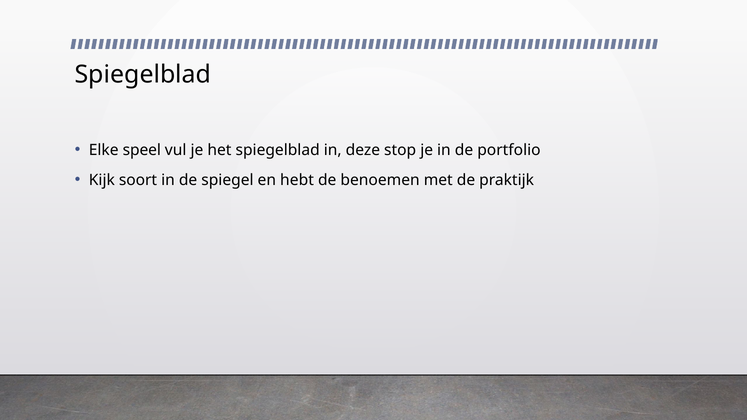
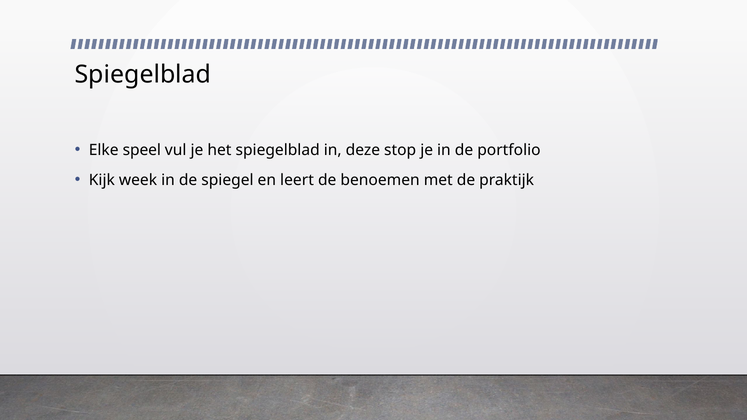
soort: soort -> week
hebt: hebt -> leert
